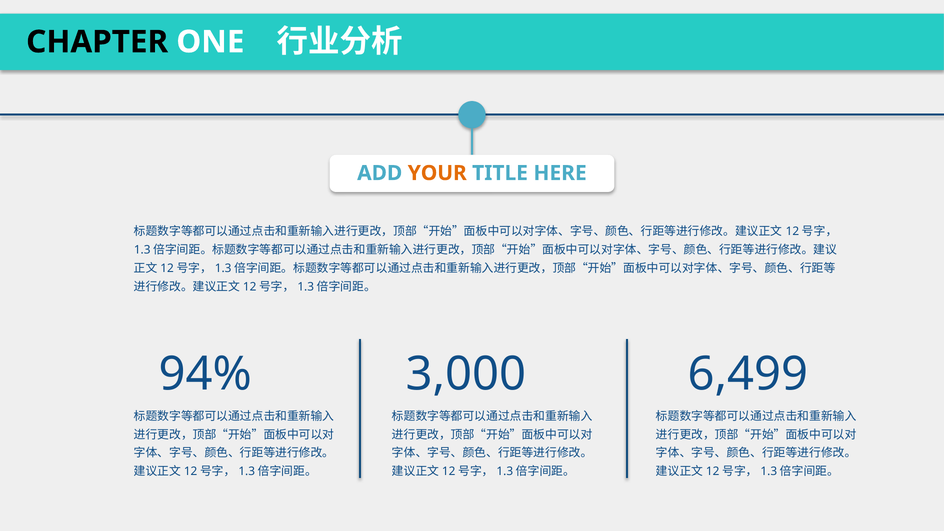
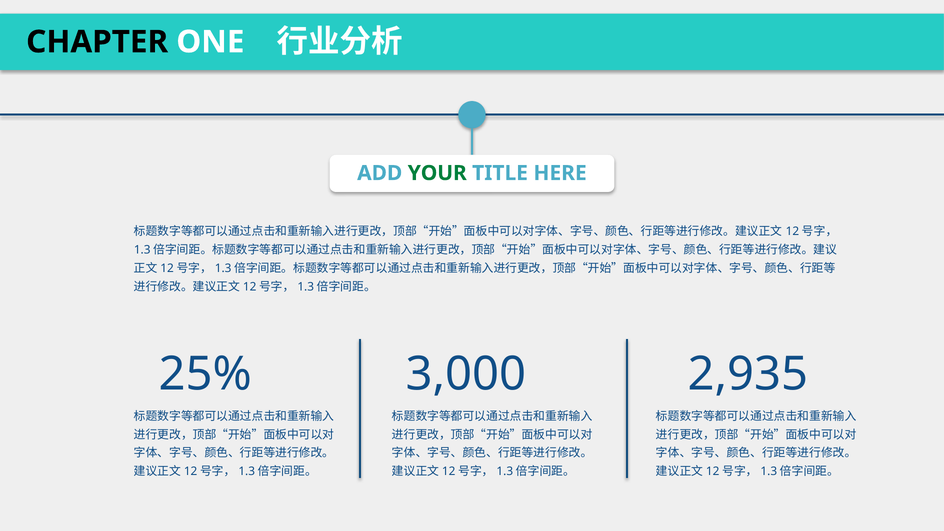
YOUR colour: orange -> green
94%: 94% -> 25%
6,499: 6,499 -> 2,935
